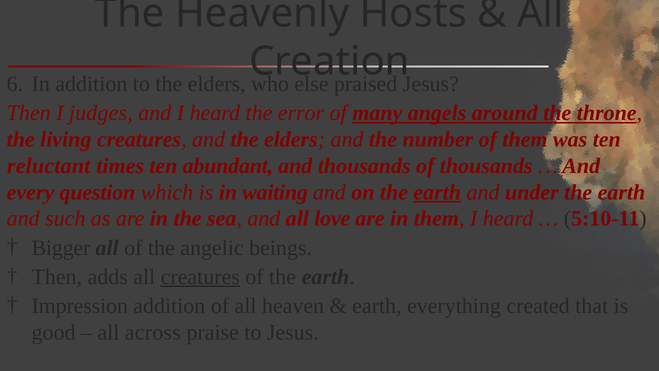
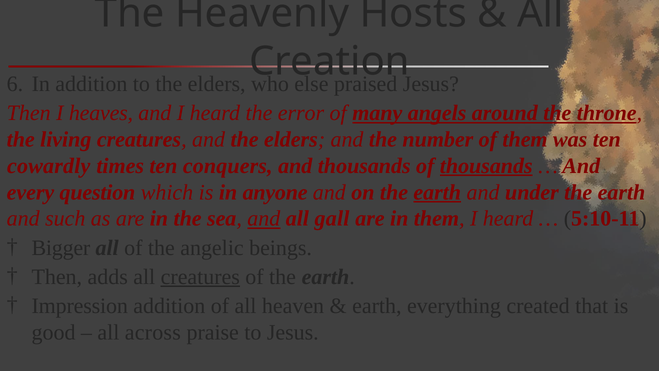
judges: judges -> heaves
reluctant: reluctant -> cowardly
abundant: abundant -> conquers
thousands at (486, 166) underline: none -> present
waiting: waiting -> anyone
and at (264, 218) underline: none -> present
love: love -> gall
